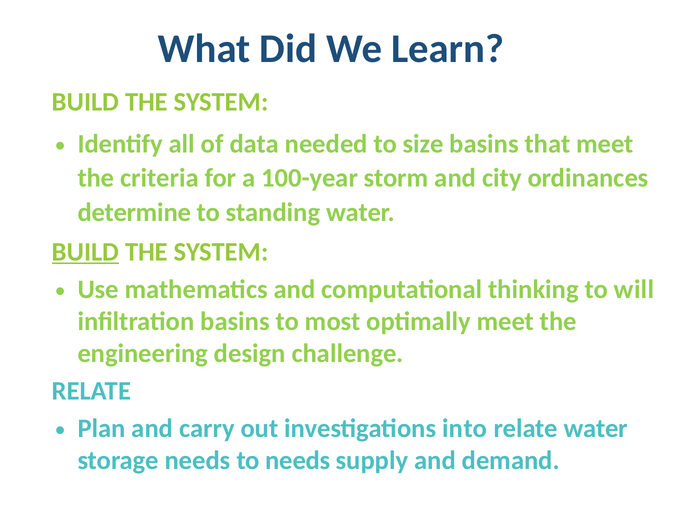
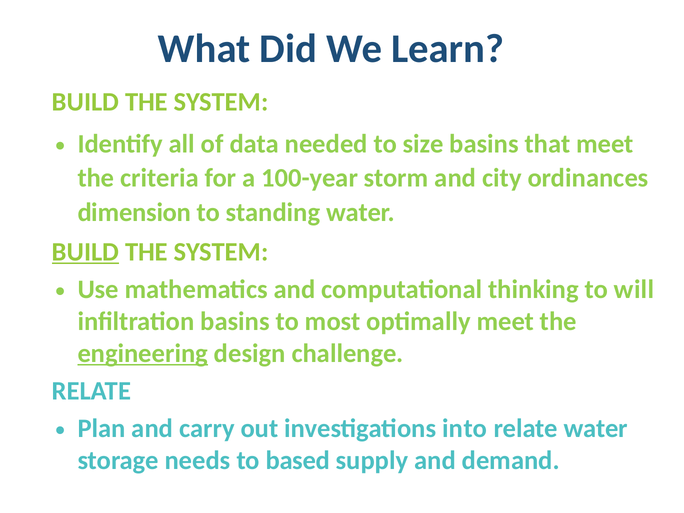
determine: determine -> dimension
engineering underline: none -> present
to needs: needs -> based
